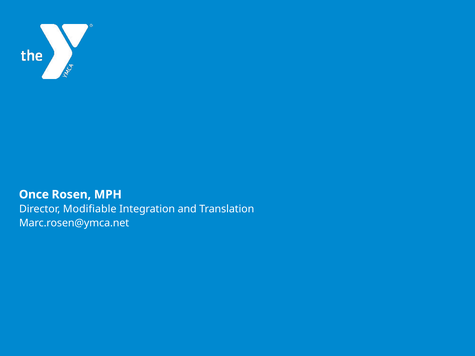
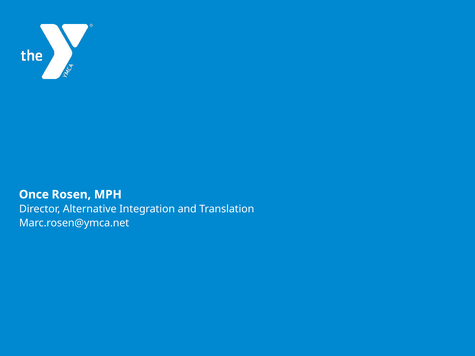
Modifiable: Modifiable -> Alternative
